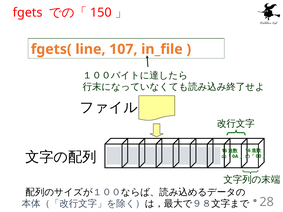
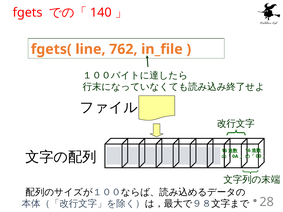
150: 150 -> 140
107: 107 -> 762
